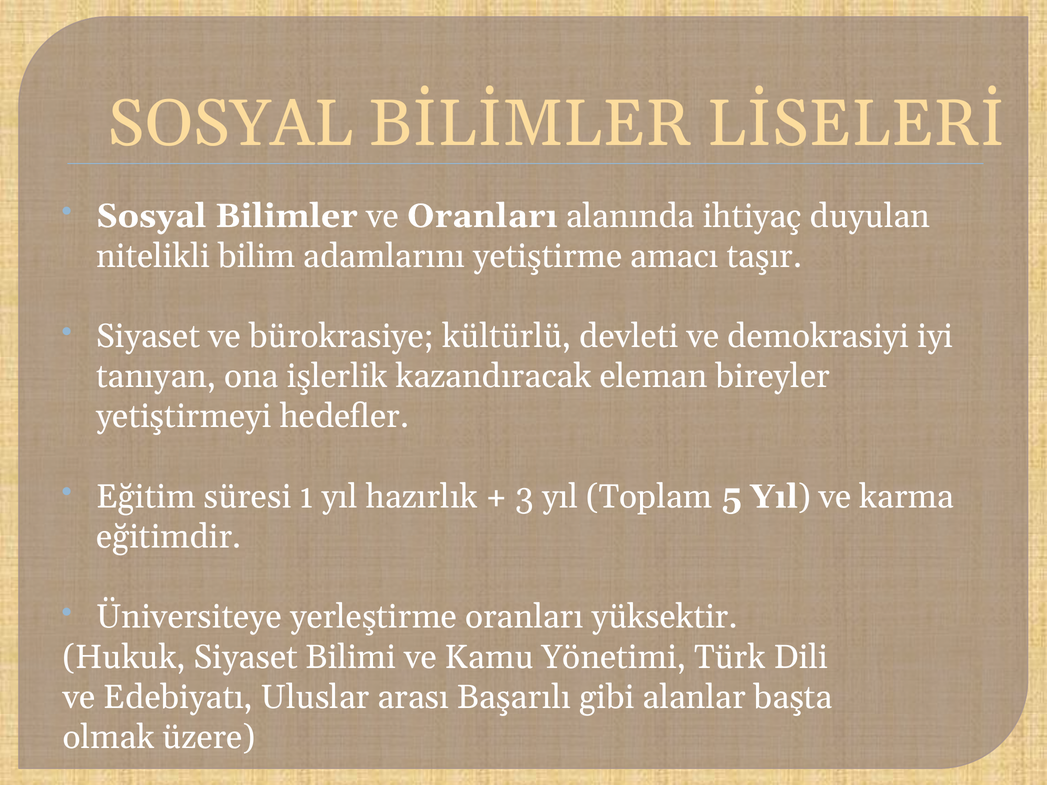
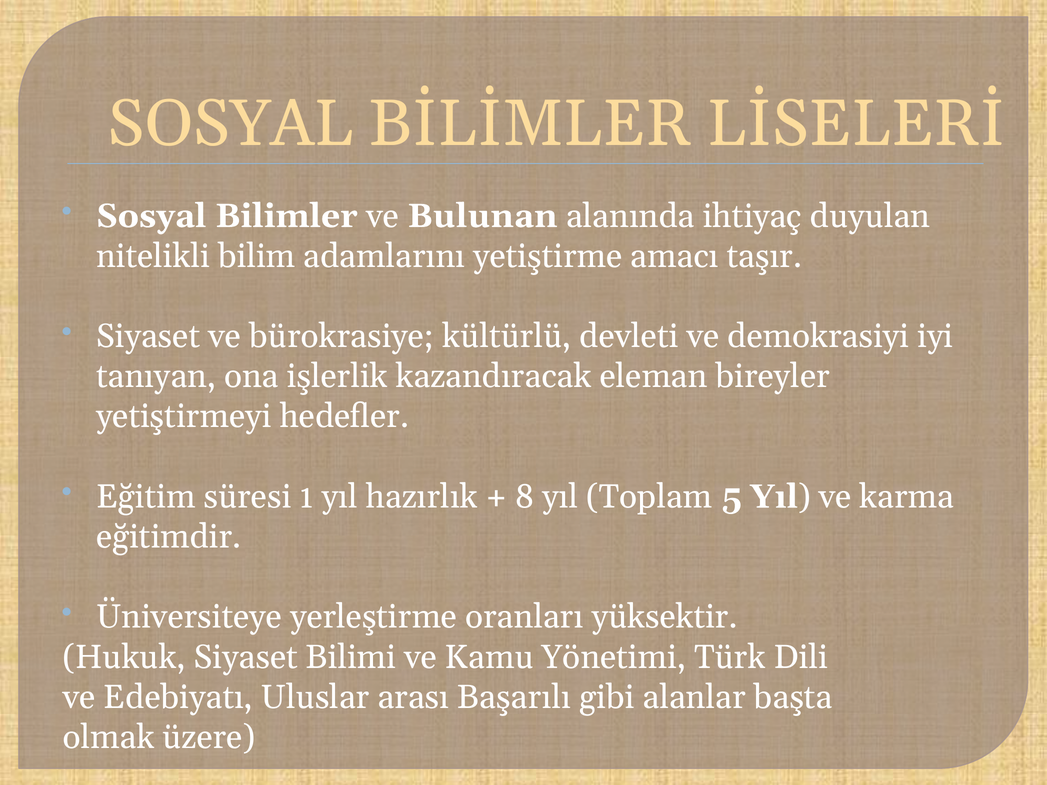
ve Oranları: Oranları -> Bulunan
3: 3 -> 8
